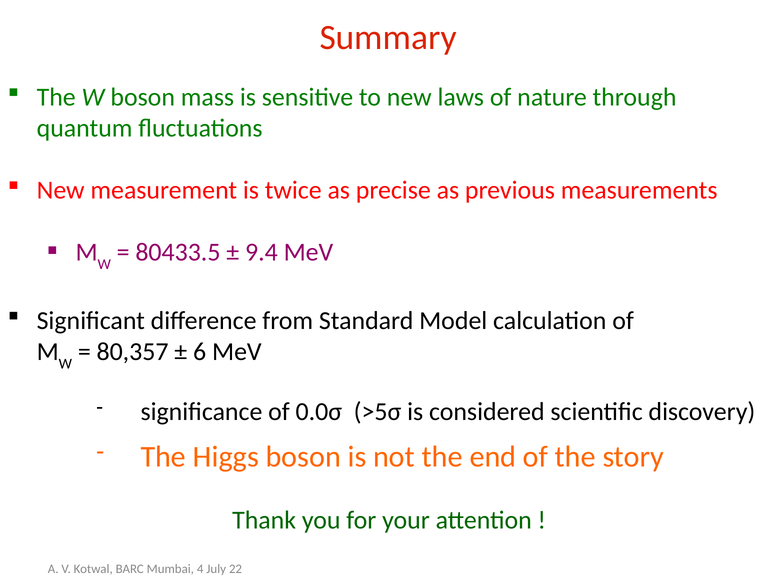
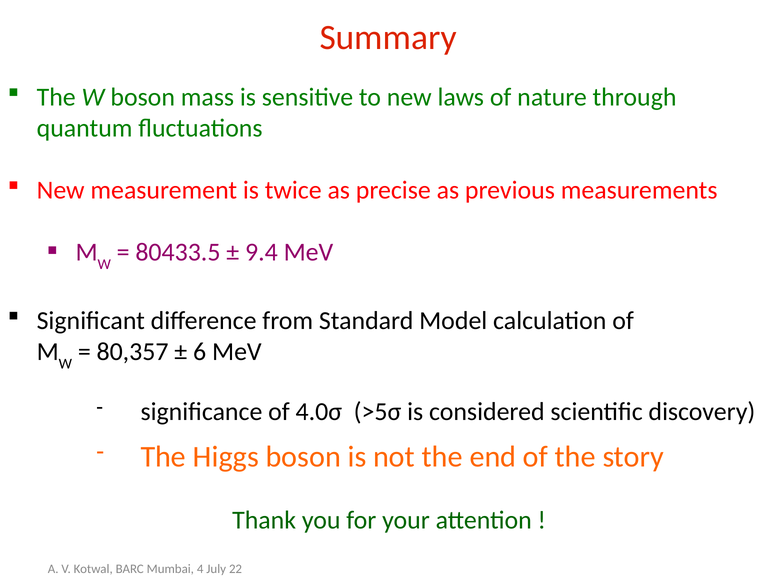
0.0σ: 0.0σ -> 4.0σ
